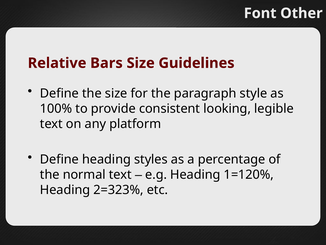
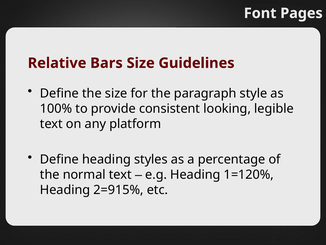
Other: Other -> Pages
2=323%: 2=323% -> 2=915%
